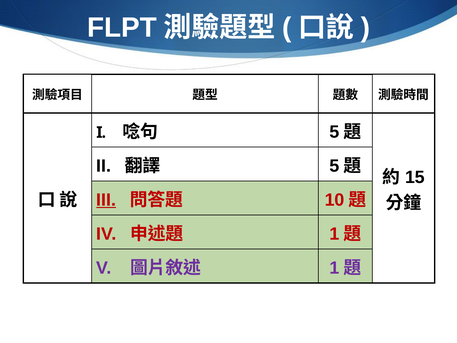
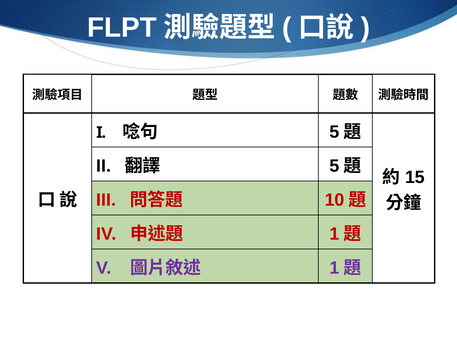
III underline: present -> none
